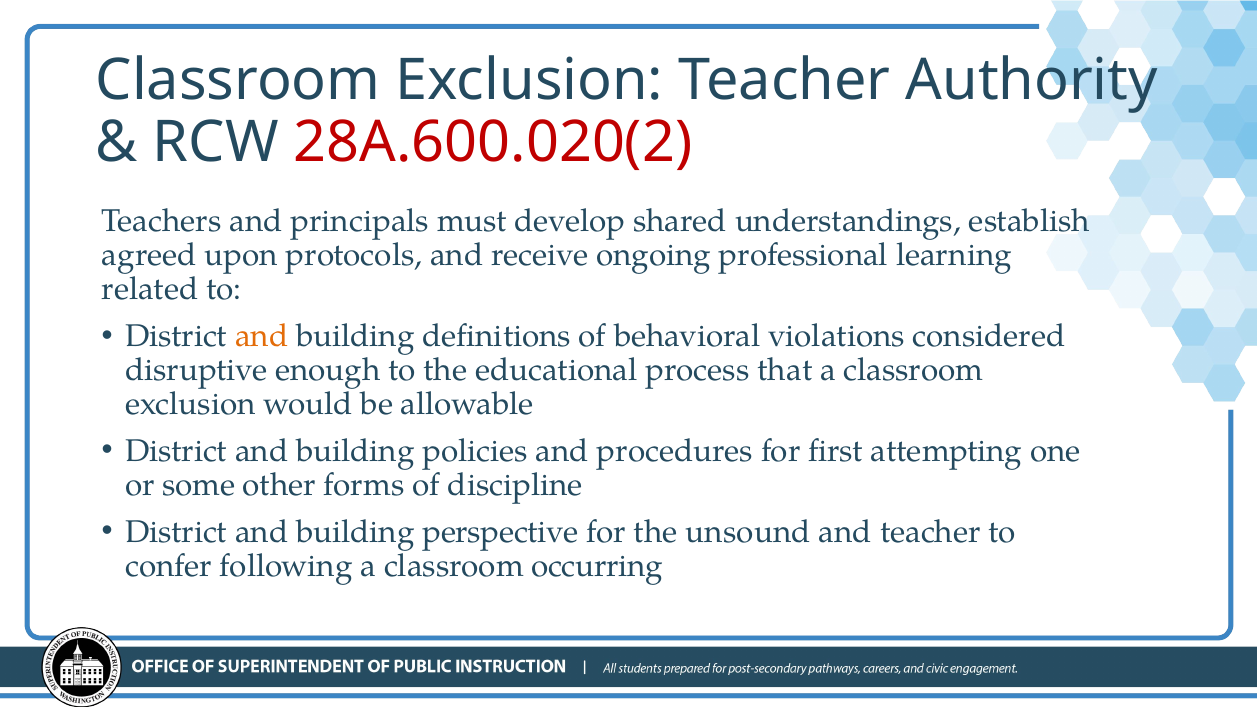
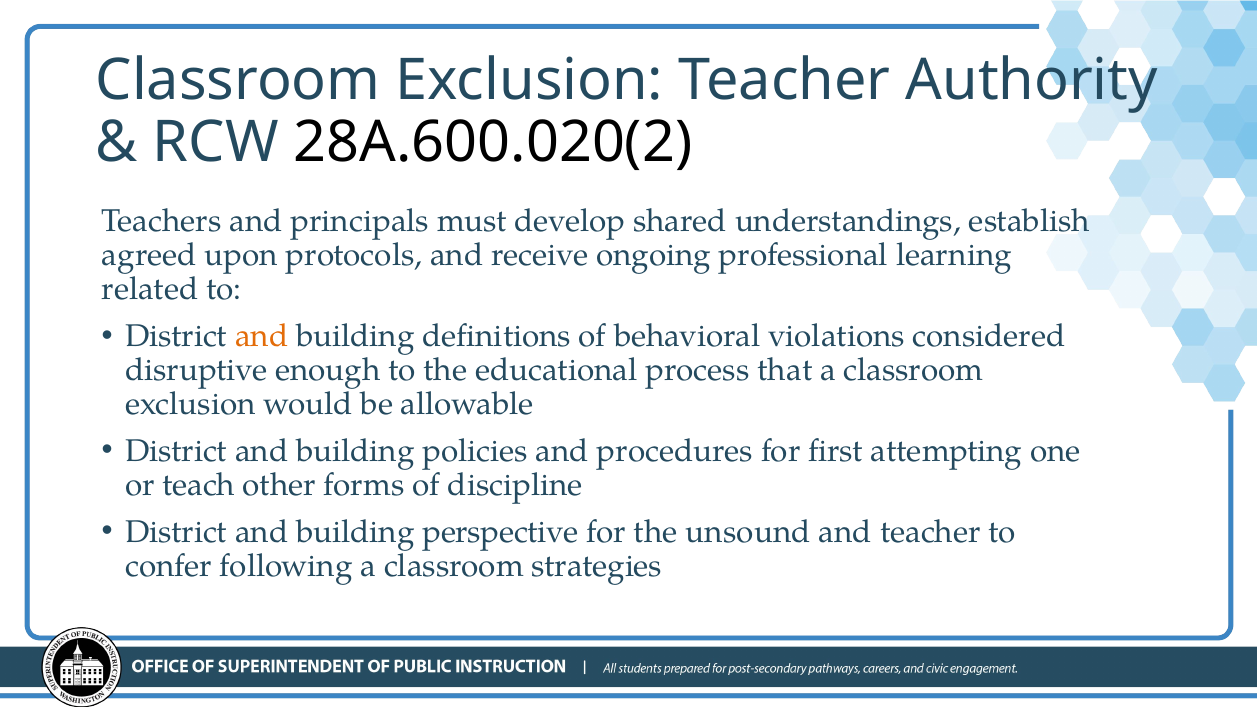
28A.600.020(2 colour: red -> black
some: some -> teach
occurring: occurring -> strategies
